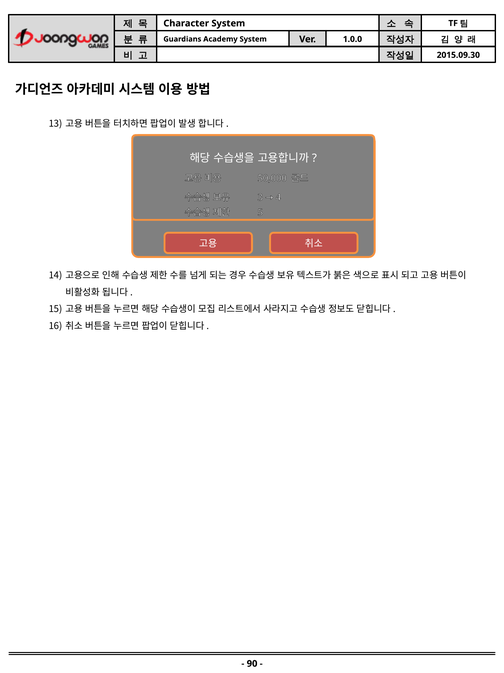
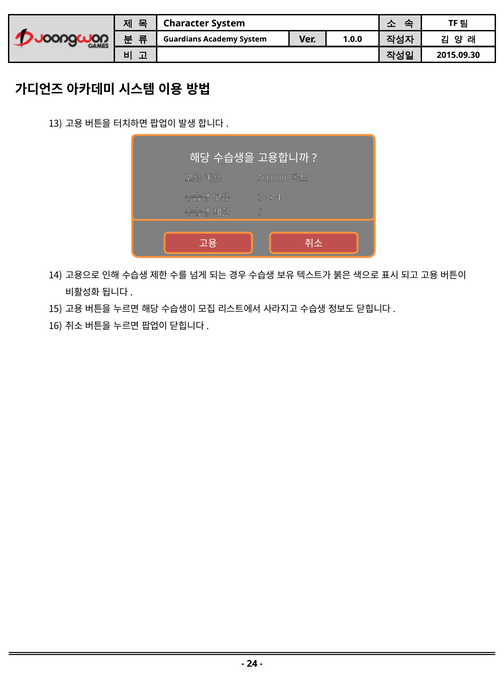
90: 90 -> 24
